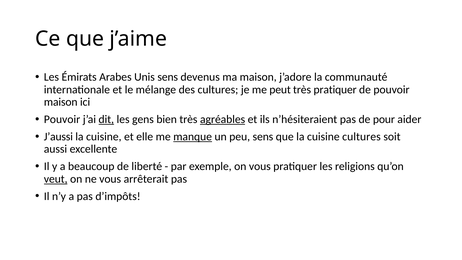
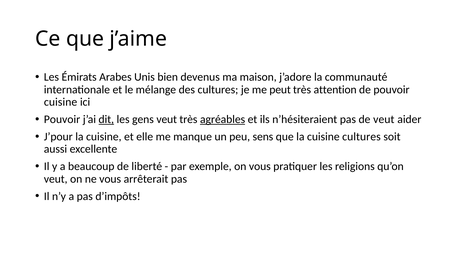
Unis sens: sens -> bien
très pratiquer: pratiquer -> attention
maison at (61, 102): maison -> cuisine
gens bien: bien -> veut
de pour: pour -> veut
J’aussi: J’aussi -> J’pour
manque underline: present -> none
veut at (56, 179) underline: present -> none
